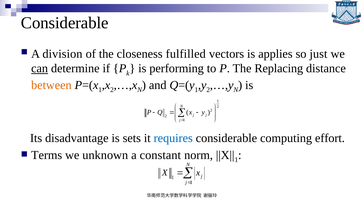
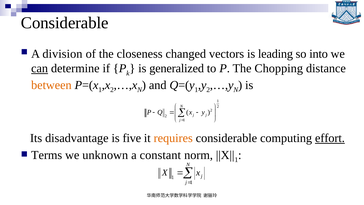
fulfilled: fulfilled -> changed
applies: applies -> leading
just: just -> into
performing: performing -> generalized
Replacing: Replacing -> Chopping
sets: sets -> five
requires colour: blue -> orange
effort underline: none -> present
